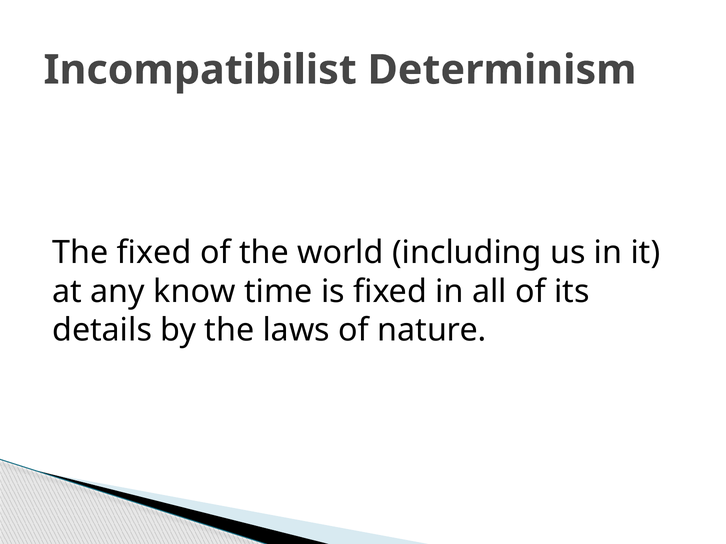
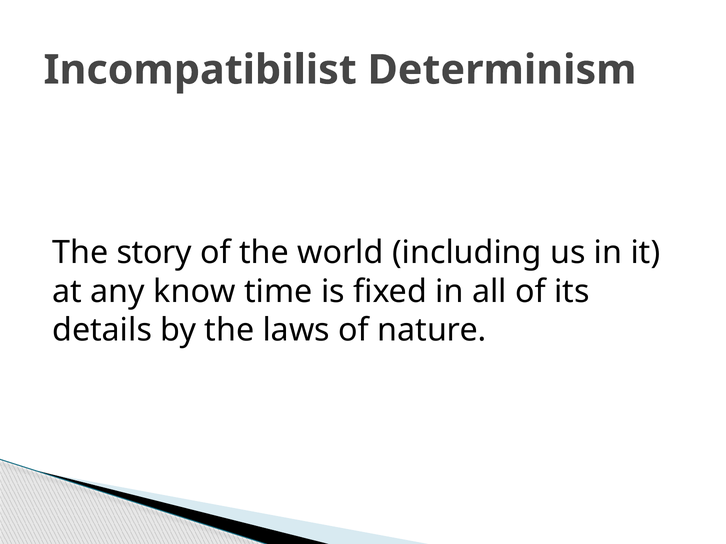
The fixed: fixed -> story
